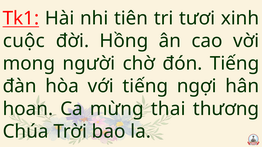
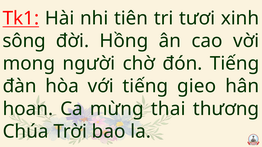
cuộc: cuộc -> sông
ngợi: ngợi -> gieo
